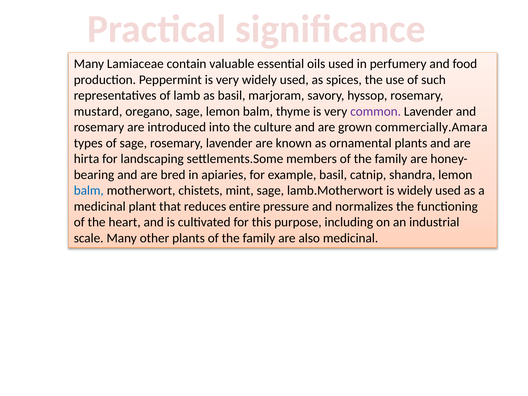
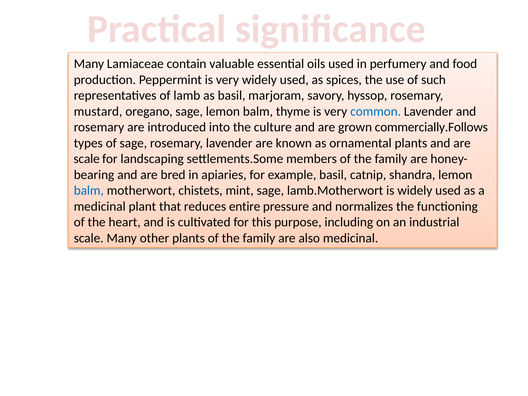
common colour: purple -> blue
commercially.Amara: commercially.Amara -> commercially.Follows
hirta at (87, 159): hirta -> scale
